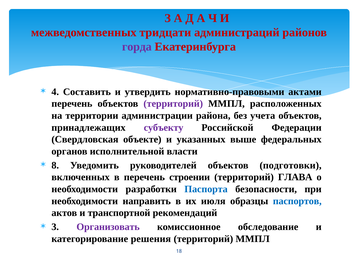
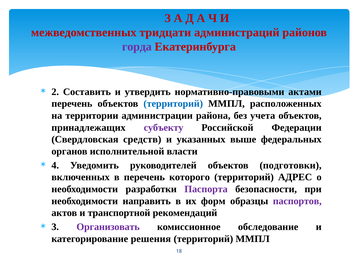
4: 4 -> 2
территорий at (173, 104) colour: purple -> blue
объекте: объекте -> средств
8: 8 -> 4
строении: строении -> которого
ГЛАВА: ГЛАВА -> АДРЕС
Паспорта colour: blue -> purple
июля: июля -> форм
паспортов colour: blue -> purple
